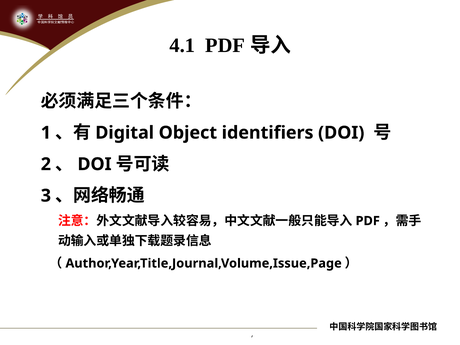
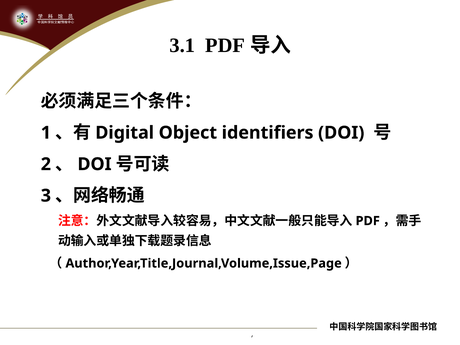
4.1: 4.1 -> 3.1
